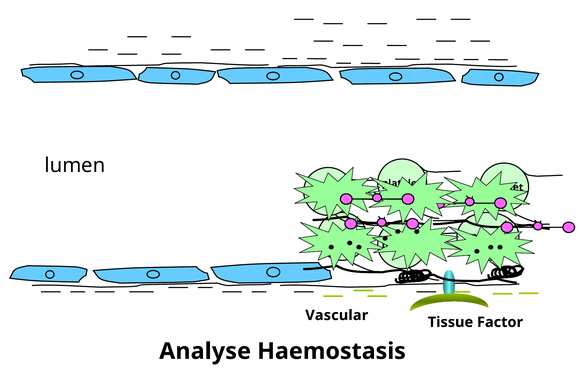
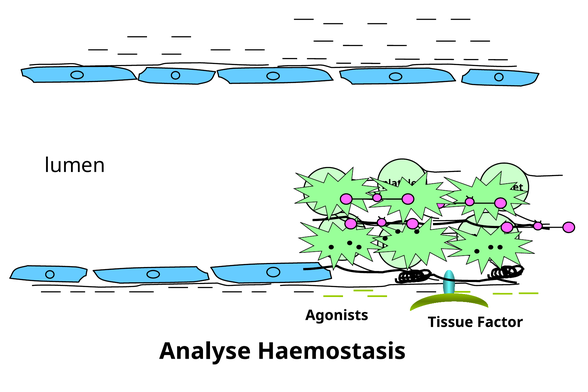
Vascular: Vascular -> Agonists
